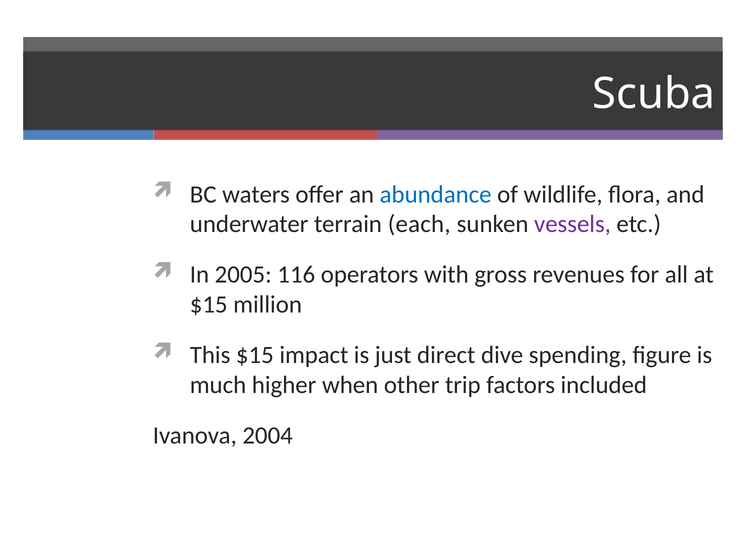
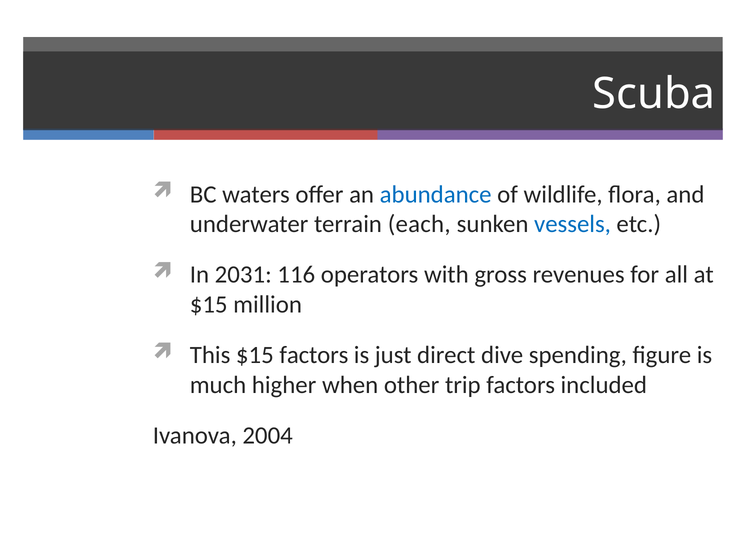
vessels colour: purple -> blue
2005: 2005 -> 2031
$15 impact: impact -> factors
